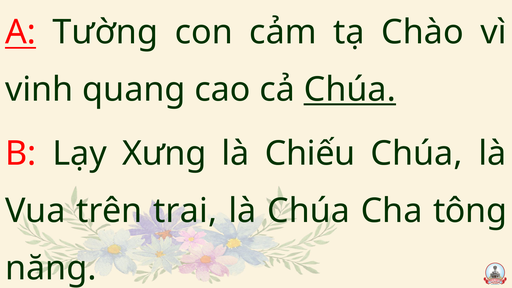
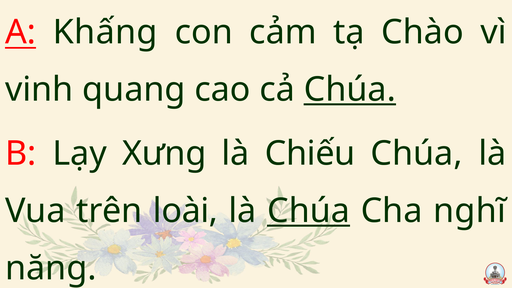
Tường: Tường -> Khấng
trai: trai -> loài
Chúa at (309, 211) underline: none -> present
tông: tông -> nghĩ
